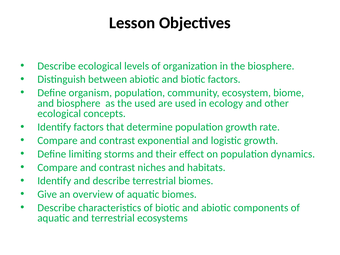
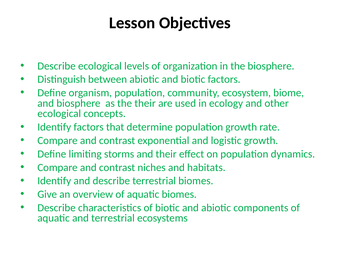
the used: used -> their
